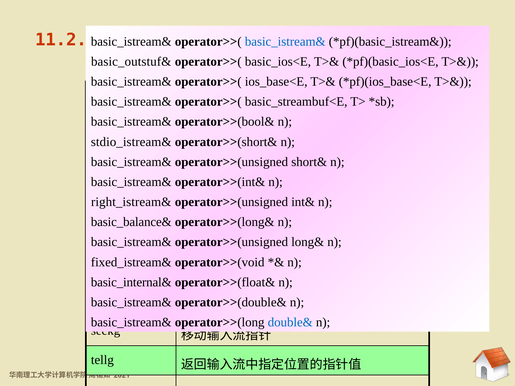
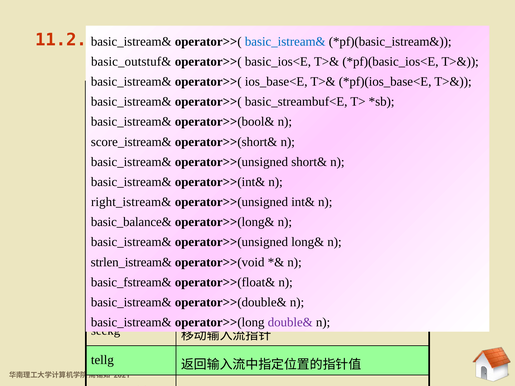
stdio_istream&: stdio_istream& -> score_istream&
fixed_istream&: fixed_istream& -> strlen_istream&
basic_internal&: basic_internal& -> basic_fstream&
double& colour: blue -> purple
